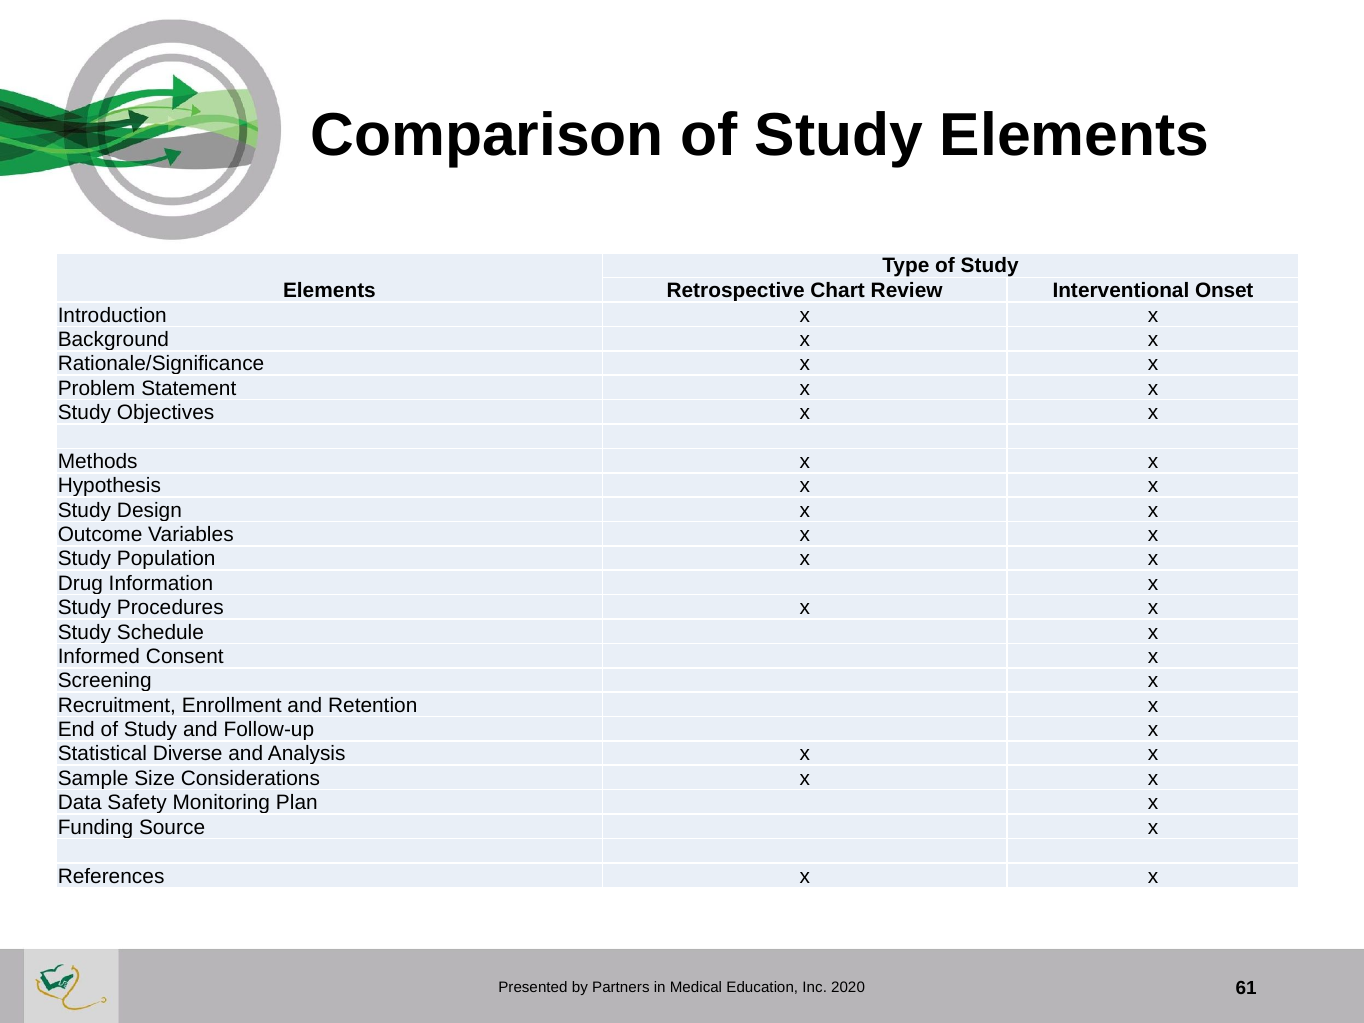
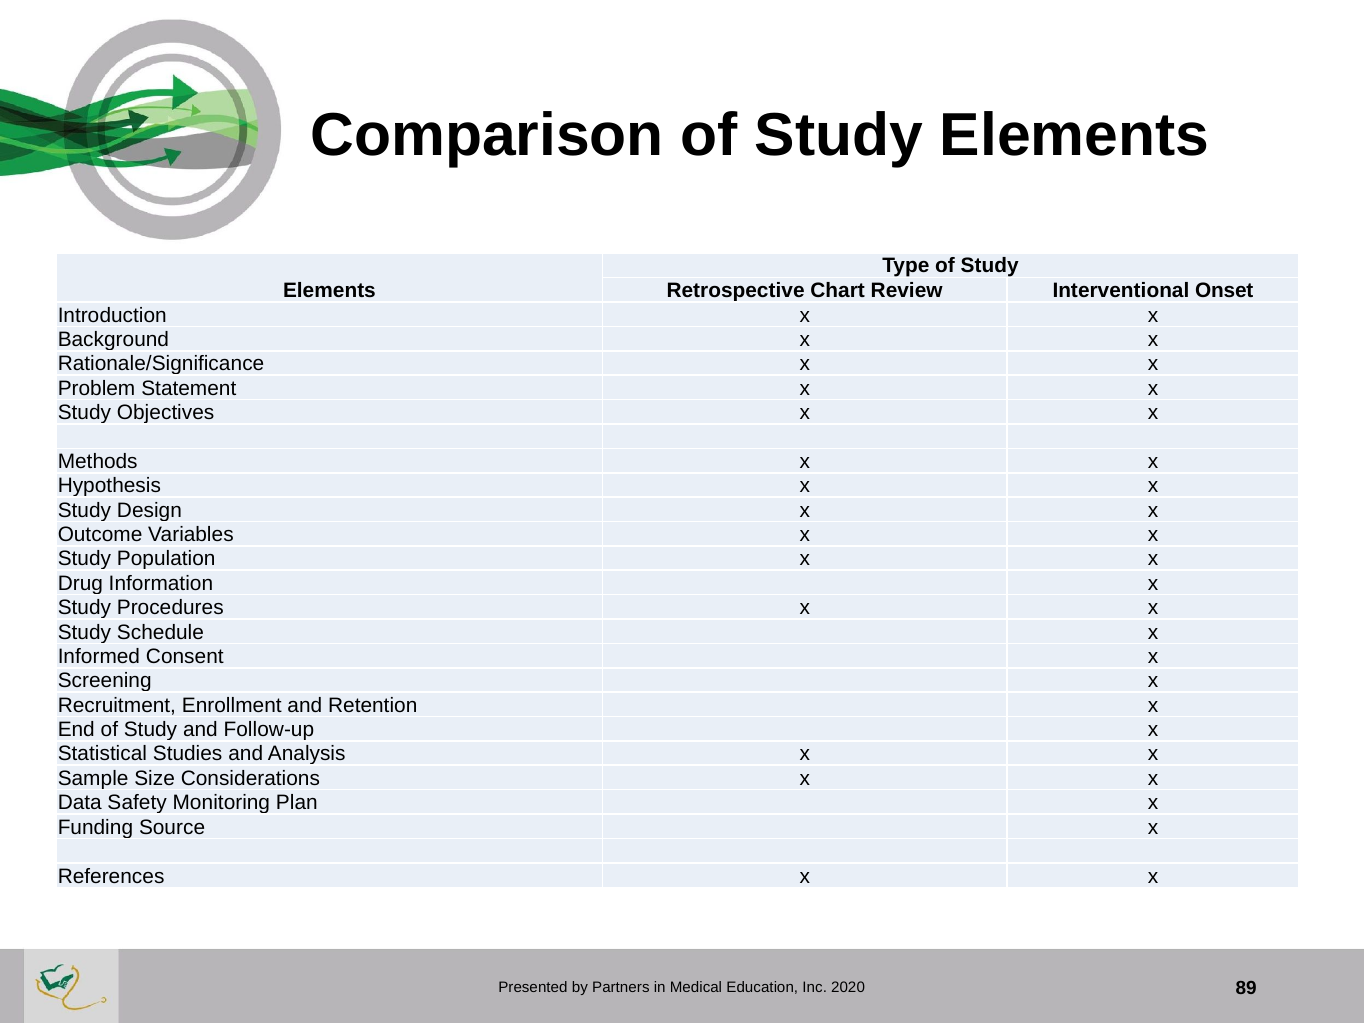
Diverse: Diverse -> Studies
61: 61 -> 89
